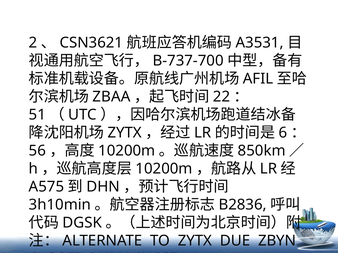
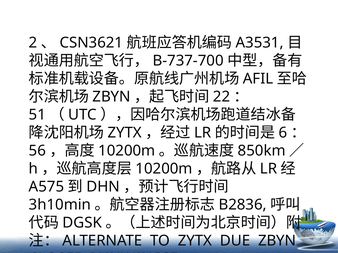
ZBAA at (111, 97): ZBAA -> ZBYN
